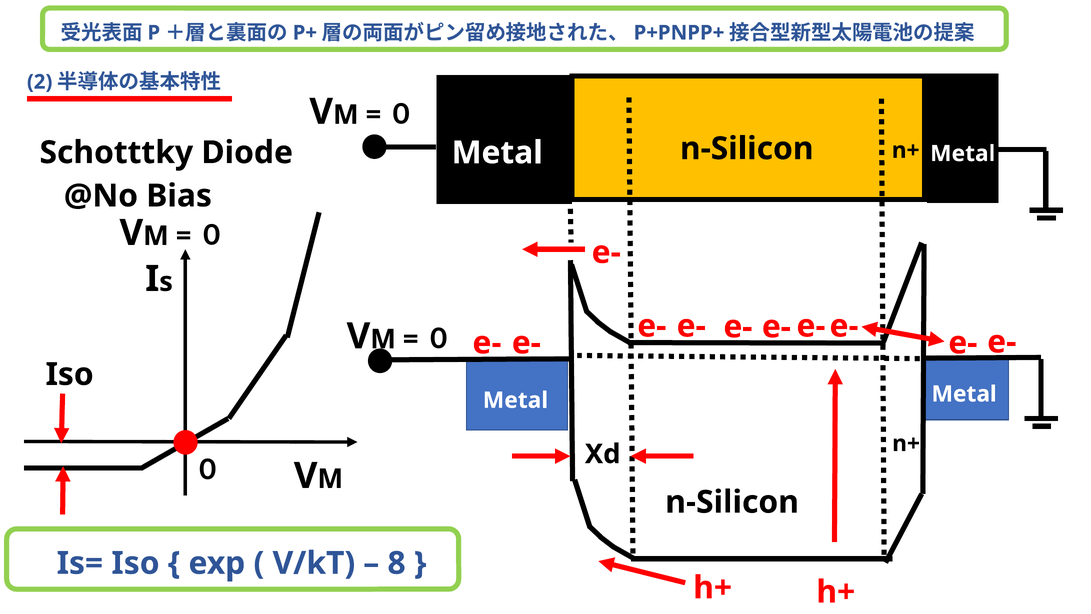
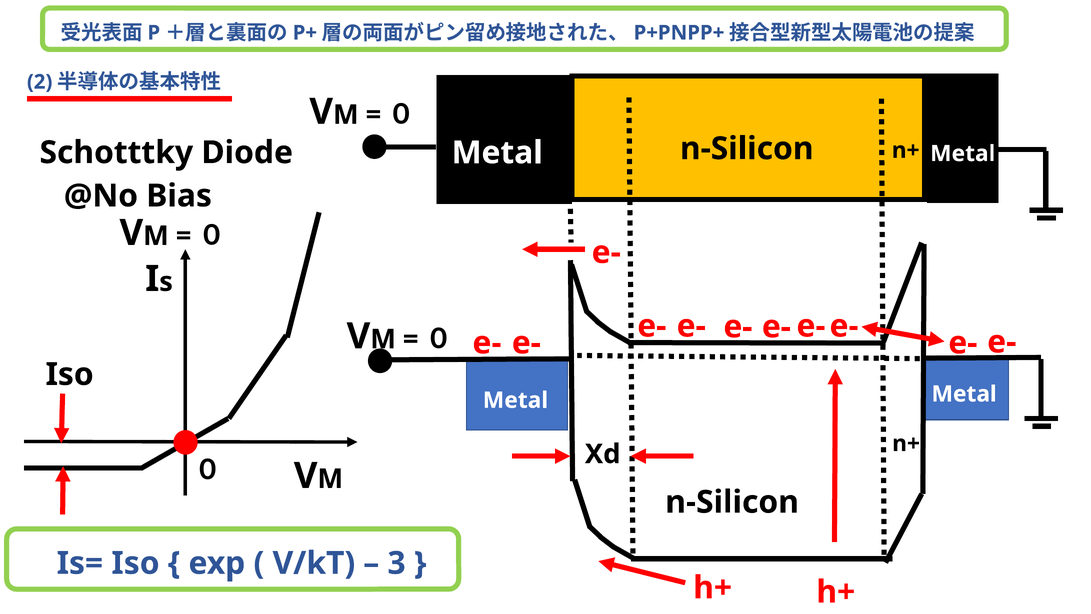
8: 8 -> 3
